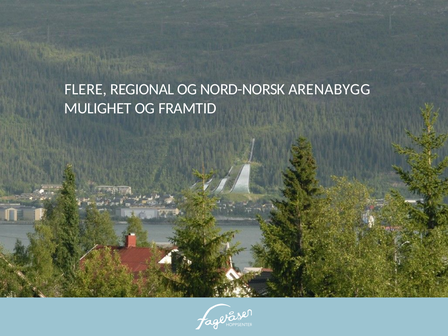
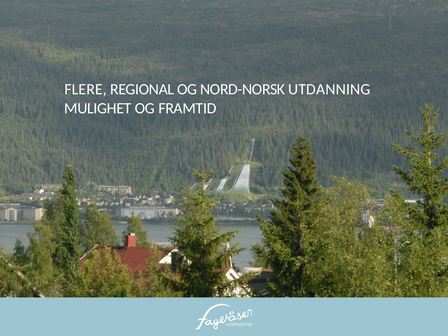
ARENABYGG: ARENABYGG -> UTDANNING
